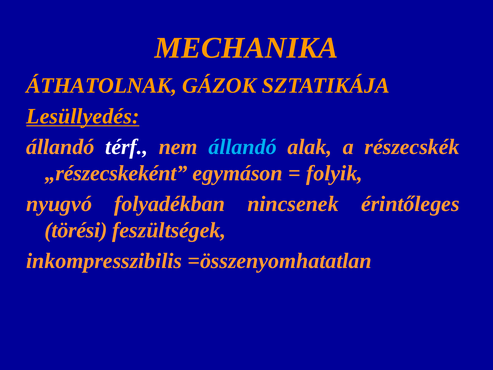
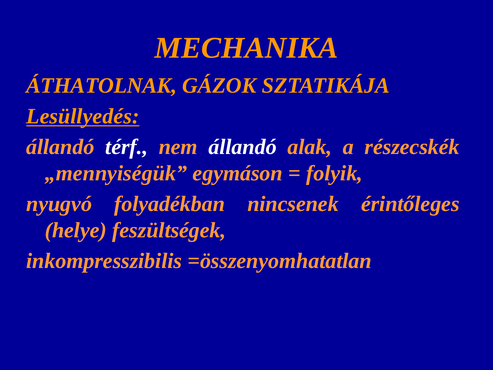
állandó at (243, 147) colour: light blue -> white
„részecskeként: „részecskeként -> „mennyiségük
törési: törési -> helye
